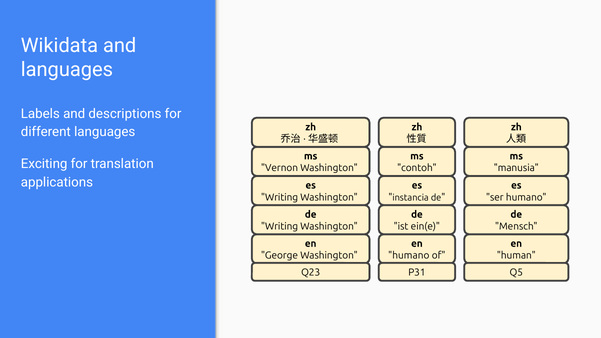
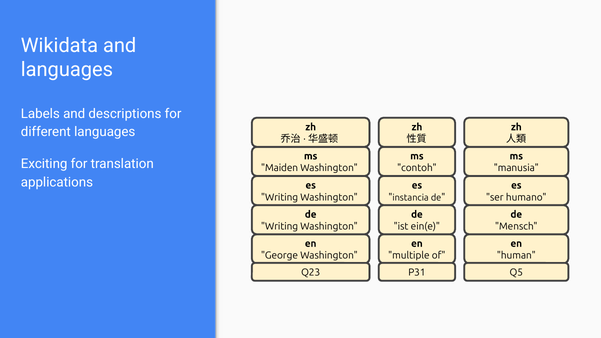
Vernon: Vernon -> Maiden
humano at (409, 256): humano -> multiple
